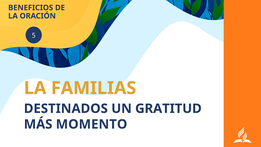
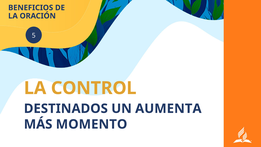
FAMILIAS: FAMILIAS -> CONTROL
GRATITUD: GRATITUD -> AUMENTA
